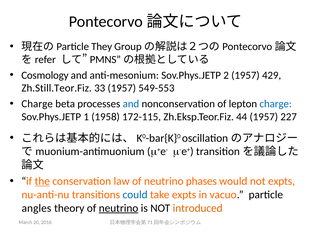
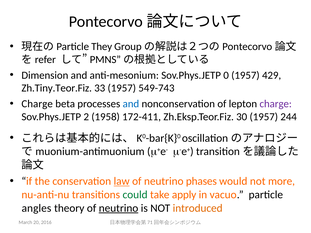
Cosmology: Cosmology -> Dimension
2: 2 -> 0
Zh.Still.Teor.Fiz: Zh.Still.Teor.Fiz -> Zh.Tiny.Teor.Fiz
549-553: 549-553 -> 549-743
charge at (276, 104) colour: blue -> purple
1: 1 -> 2
172-115: 172-115 -> 172-411
44: 44 -> 30
227: 227 -> 244
the underline: present -> none
law underline: none -> present
not expts: expts -> more
could colour: blue -> green
take expts: expts -> apply
